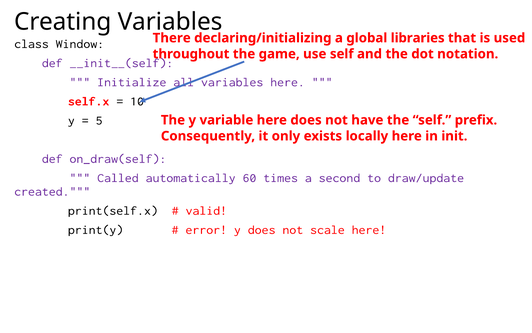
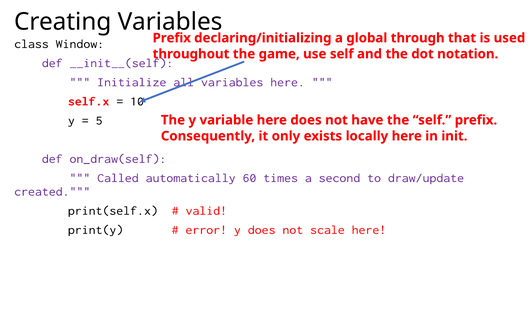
There at (172, 38): There -> Prefix
libraries: libraries -> through
